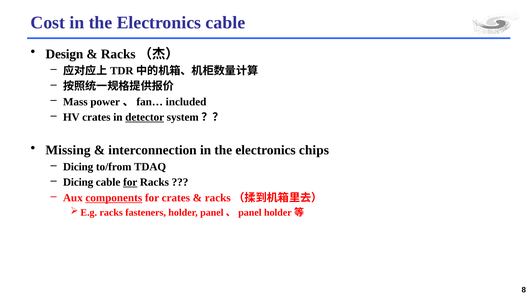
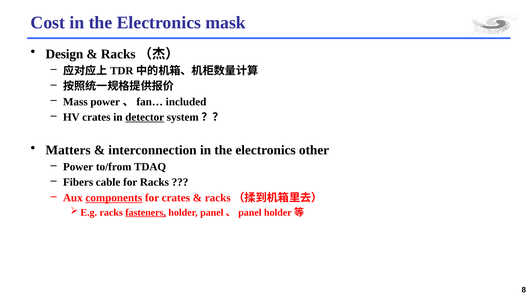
Electronics cable: cable -> mask
Missing: Missing -> Matters
chips: chips -> other
Dicing at (78, 167): Dicing -> Power
Dicing at (78, 182): Dicing -> Fibers
for at (130, 182) underline: present -> none
fasteners underline: none -> present
